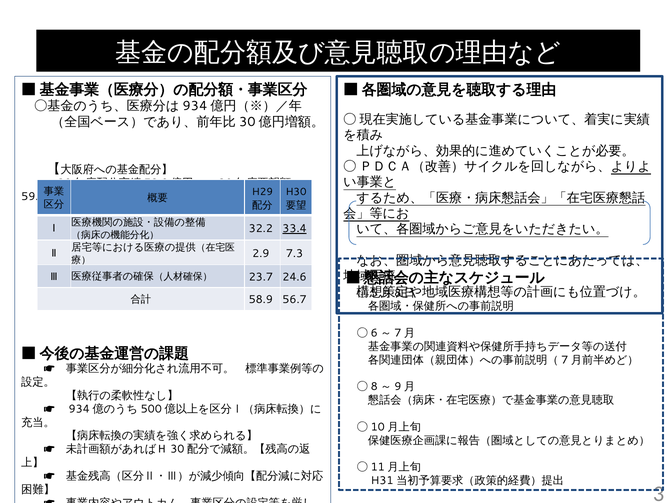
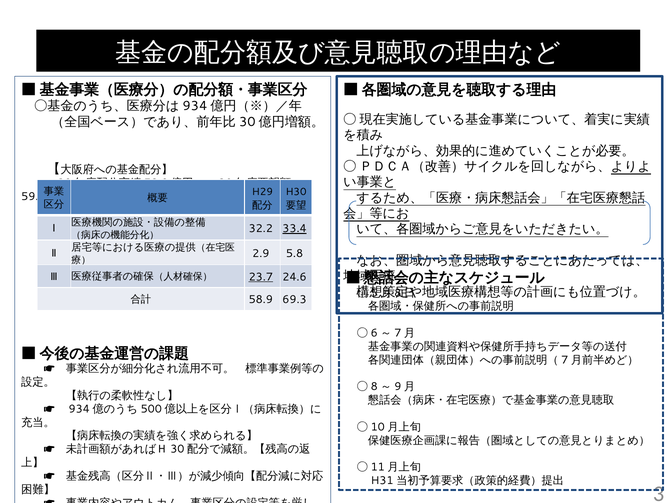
7.3: 7.3 -> 5.8
23.7 underline: none -> present
56.7: 56.7 -> 69.3
